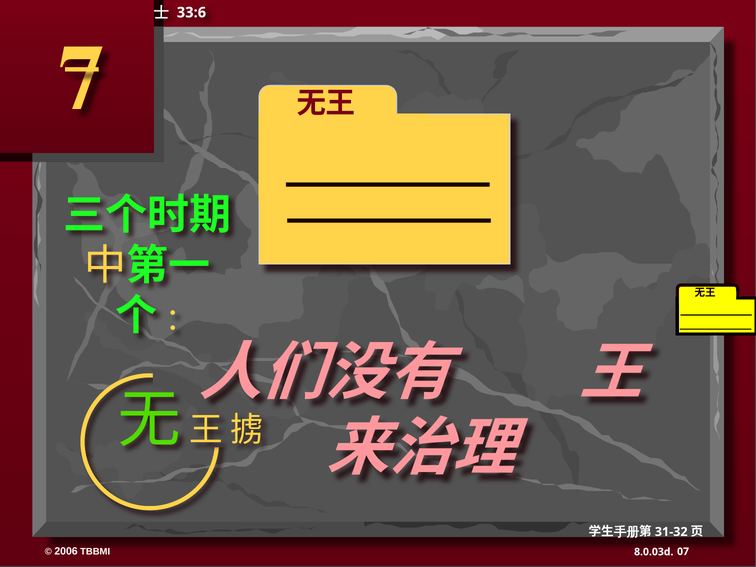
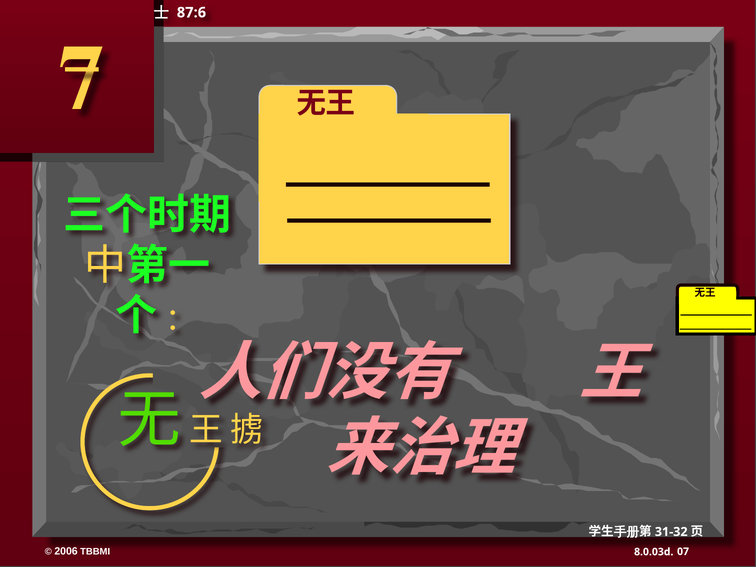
33:6: 33:6 -> 87:6
